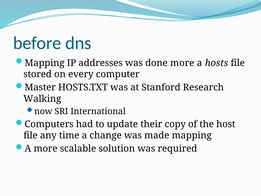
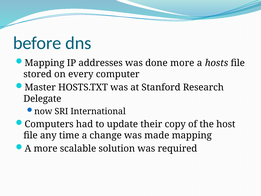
Walking: Walking -> Delegate
